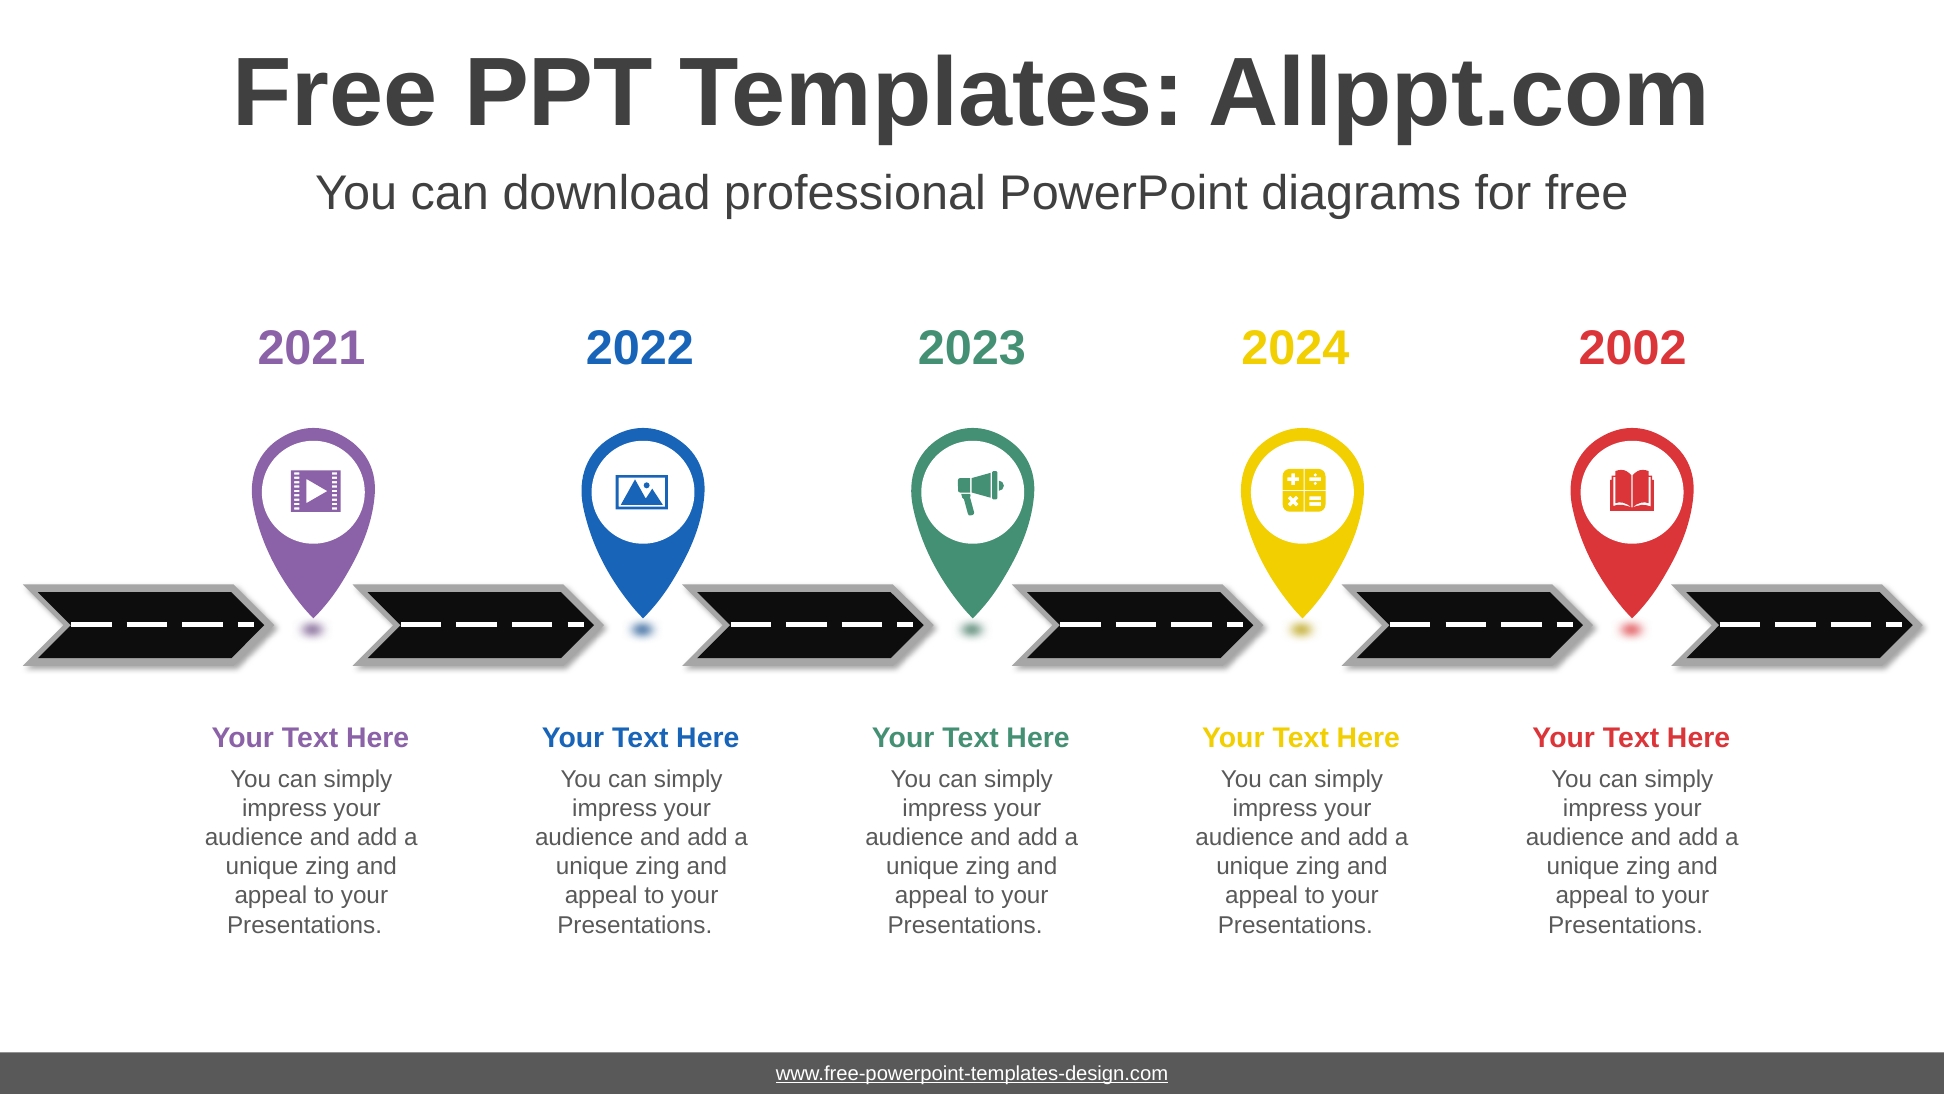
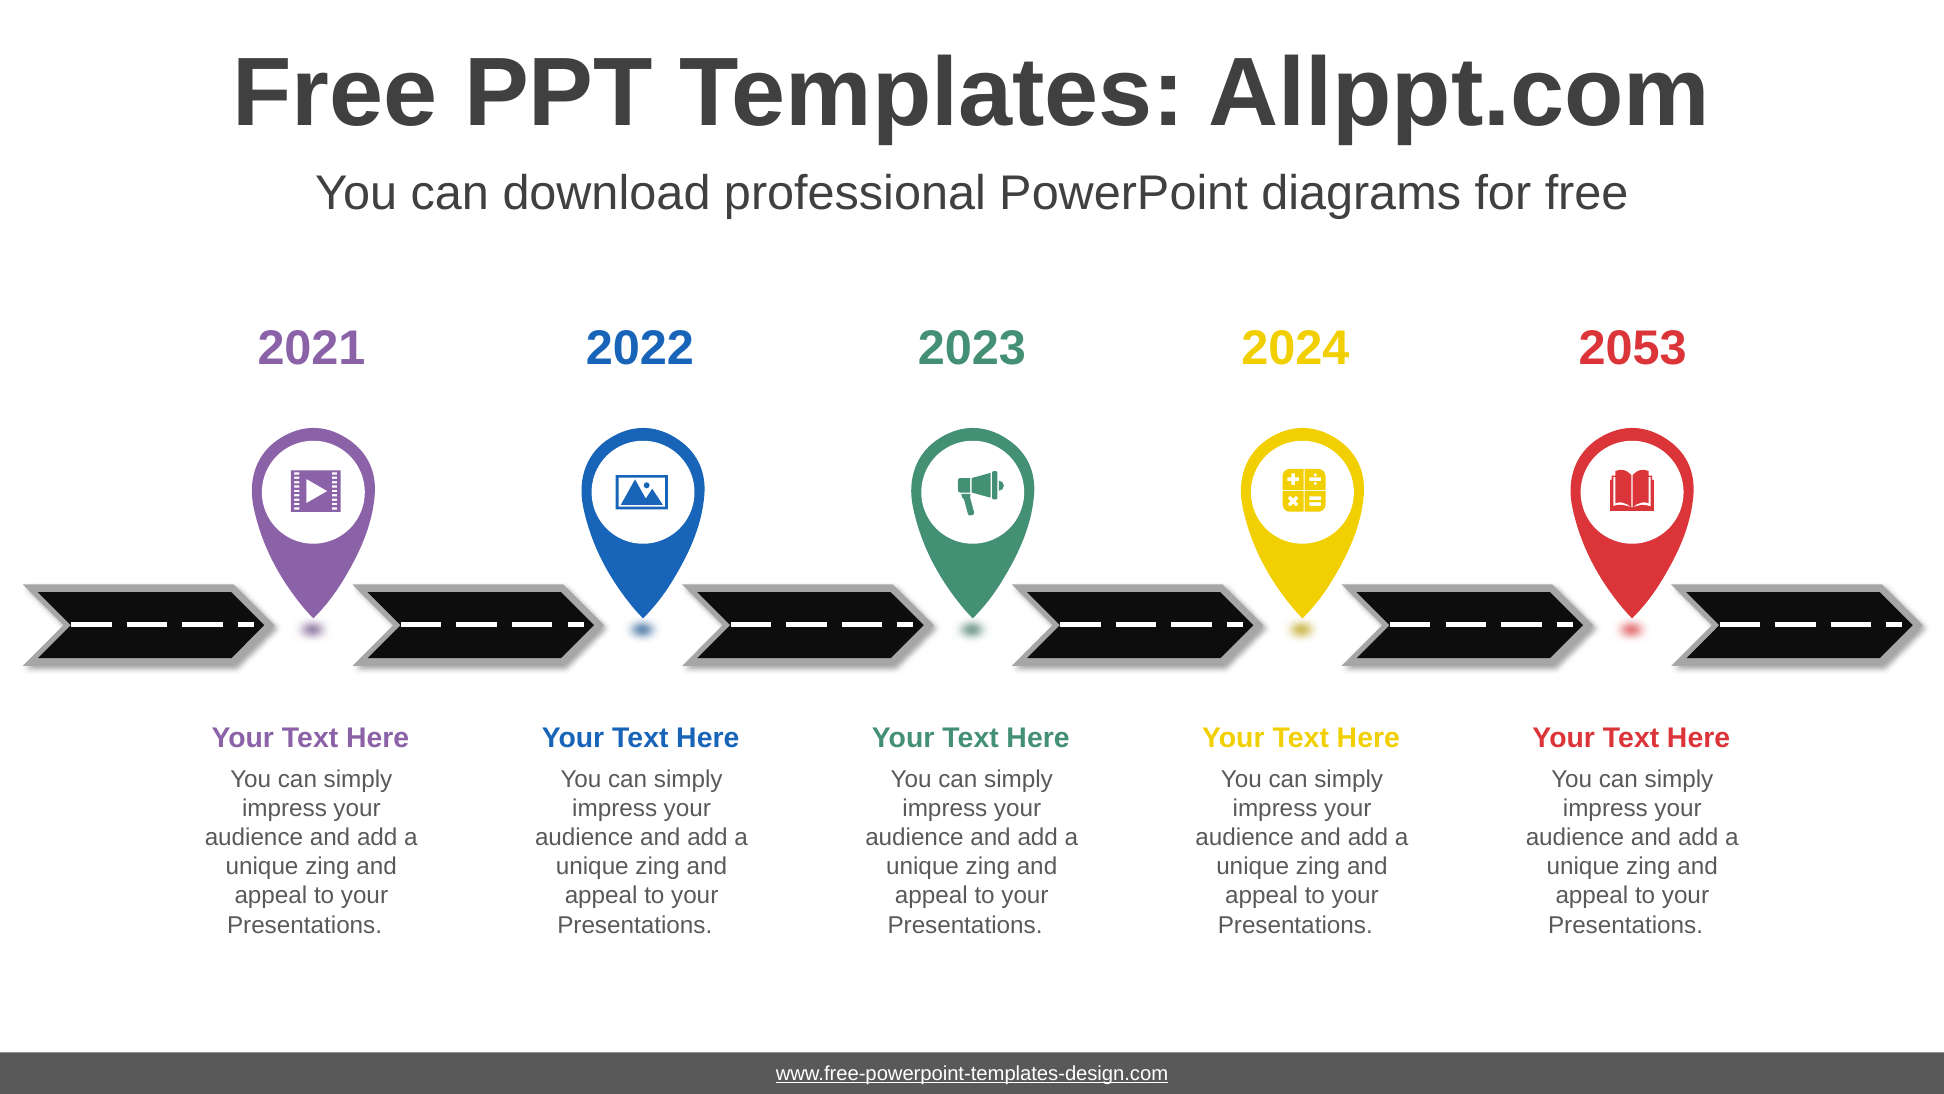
2002: 2002 -> 2053
